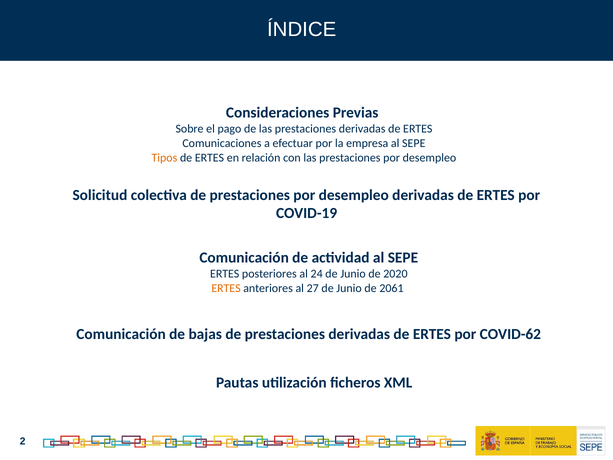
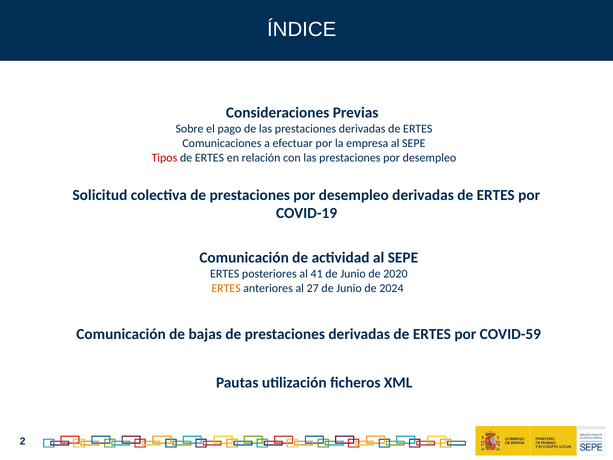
Tipos colour: orange -> red
24: 24 -> 41
2061: 2061 -> 2024
COVID-62: COVID-62 -> COVID-59
